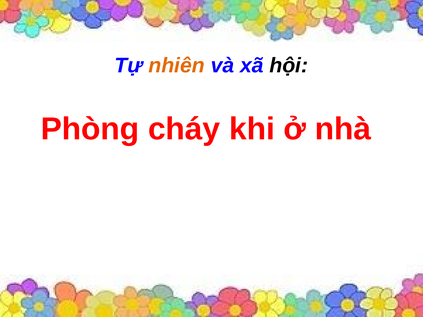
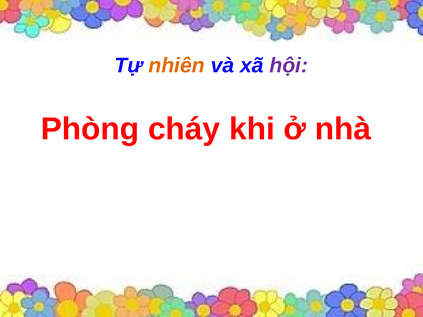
hội colour: black -> purple
